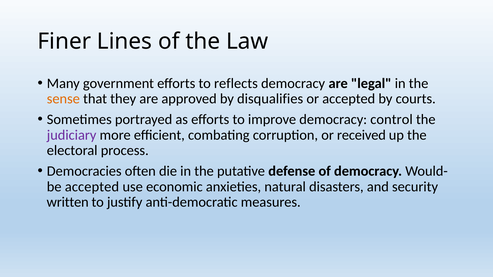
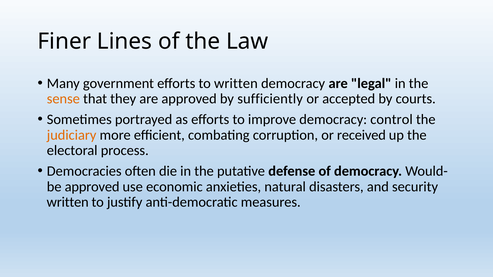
to reflects: reflects -> written
disqualifies: disqualifies -> sufficiently
judiciary colour: purple -> orange
accepted at (92, 187): accepted -> approved
